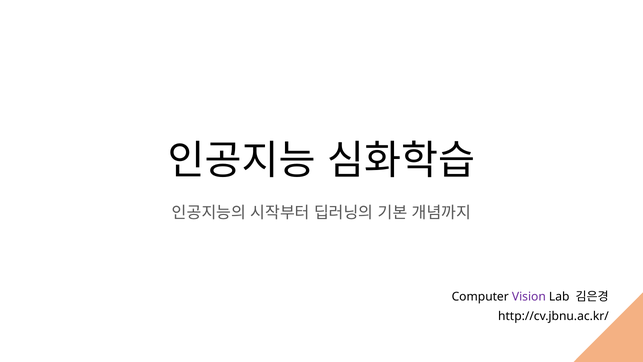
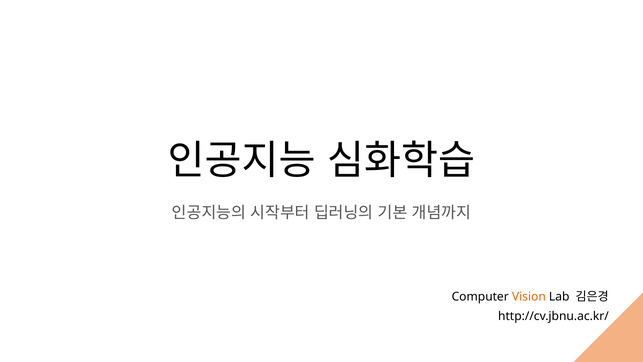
Vision colour: purple -> orange
